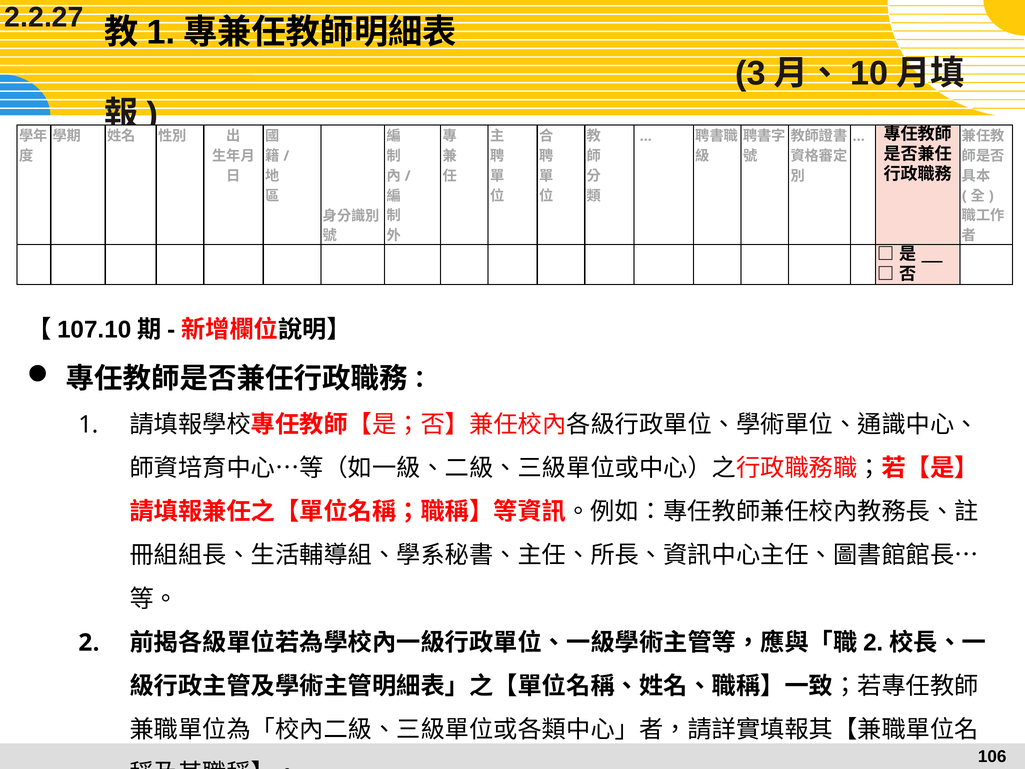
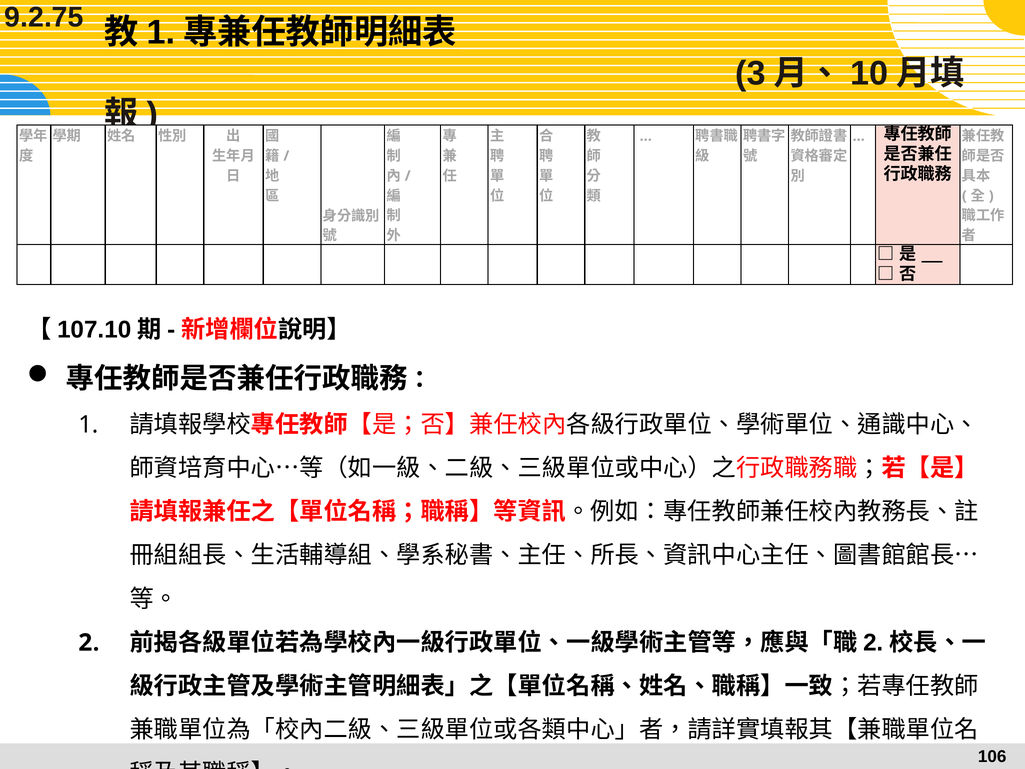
2.2.27: 2.2.27 -> 9.2.75
